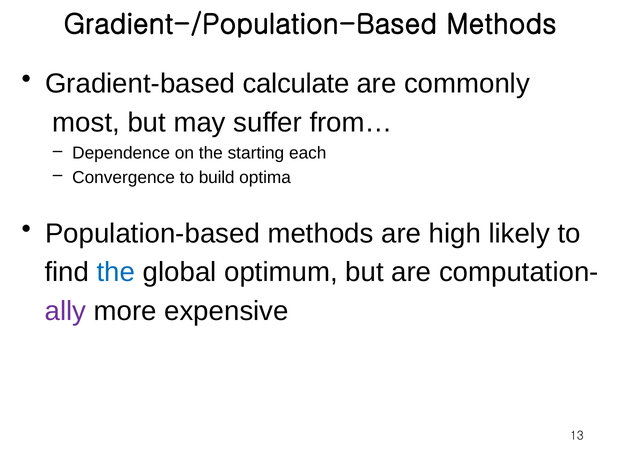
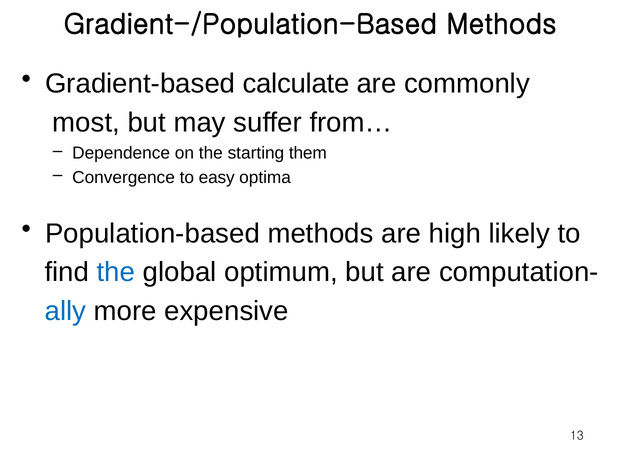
each: each -> them
build: build -> easy
ally colour: purple -> blue
